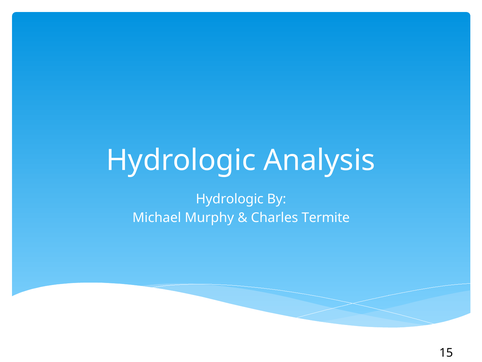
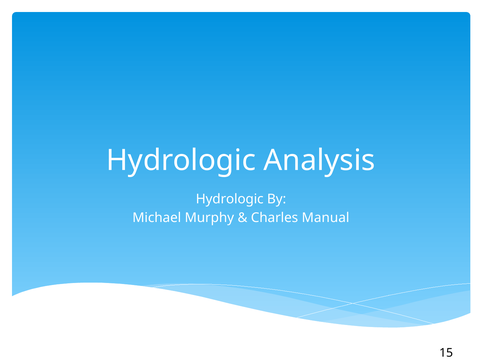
Termite: Termite -> Manual
